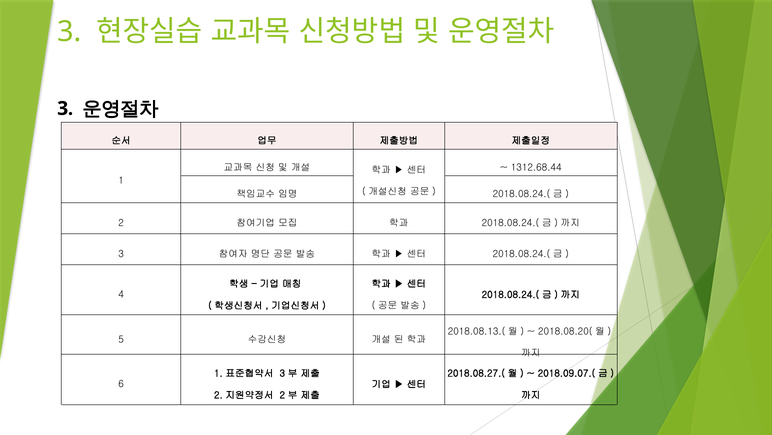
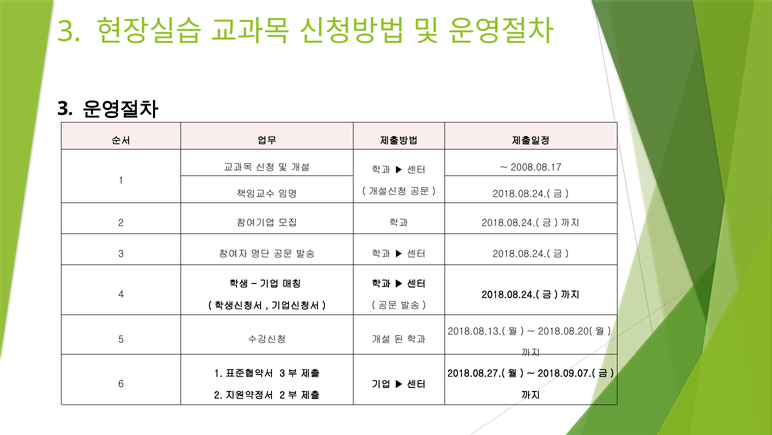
1312.68.44: 1312.68.44 -> 2008.08.17
